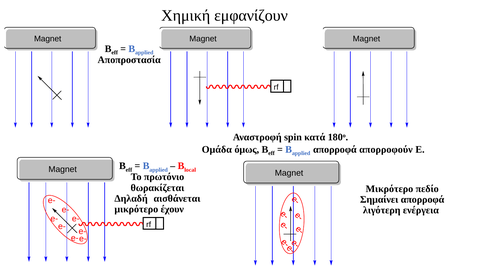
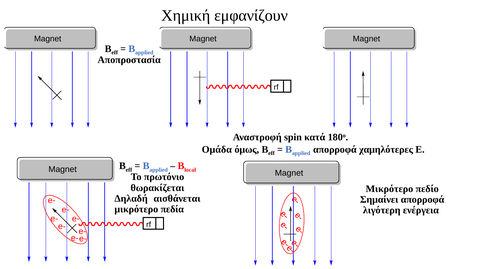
απορροφούν: απορροφούν -> χαμηλότερες
έχουν: έχουν -> πεδία
